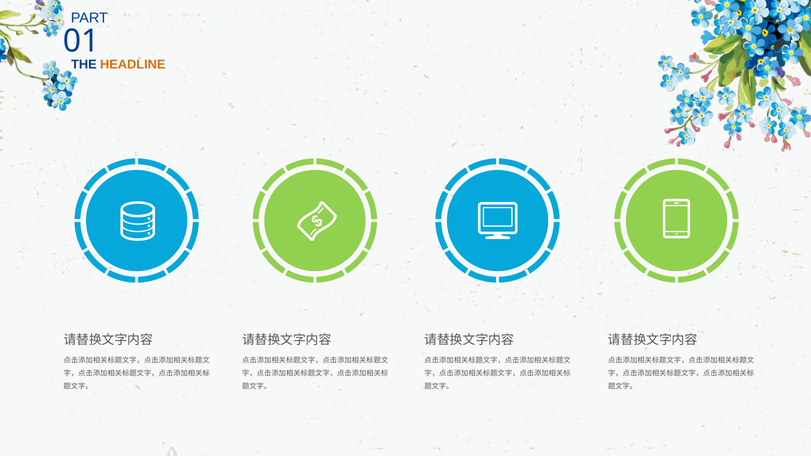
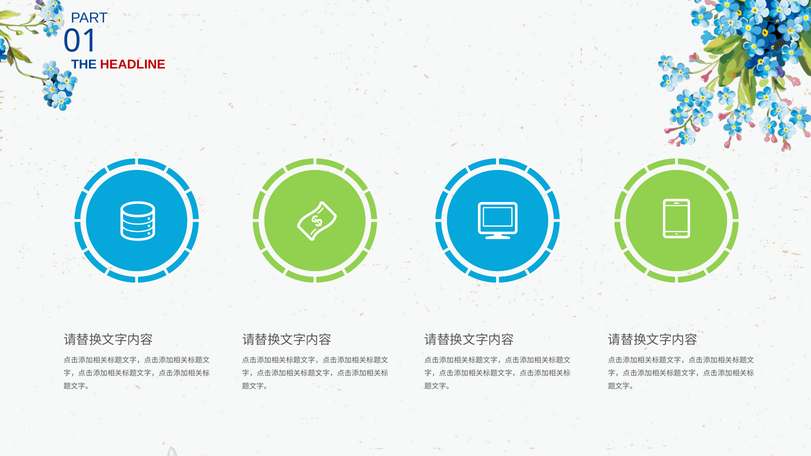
HEADLINE colour: orange -> red
